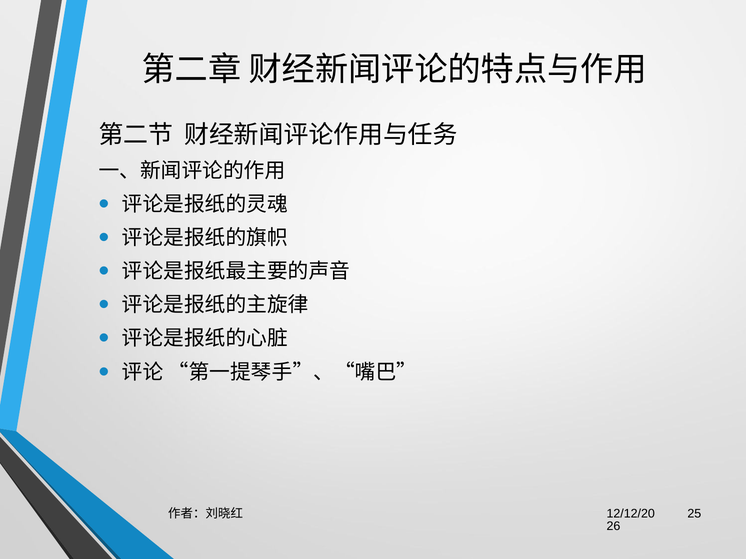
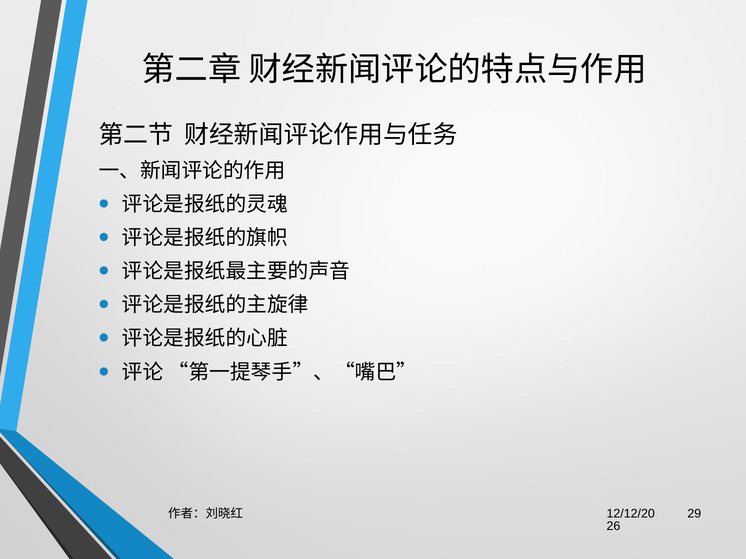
25: 25 -> 29
